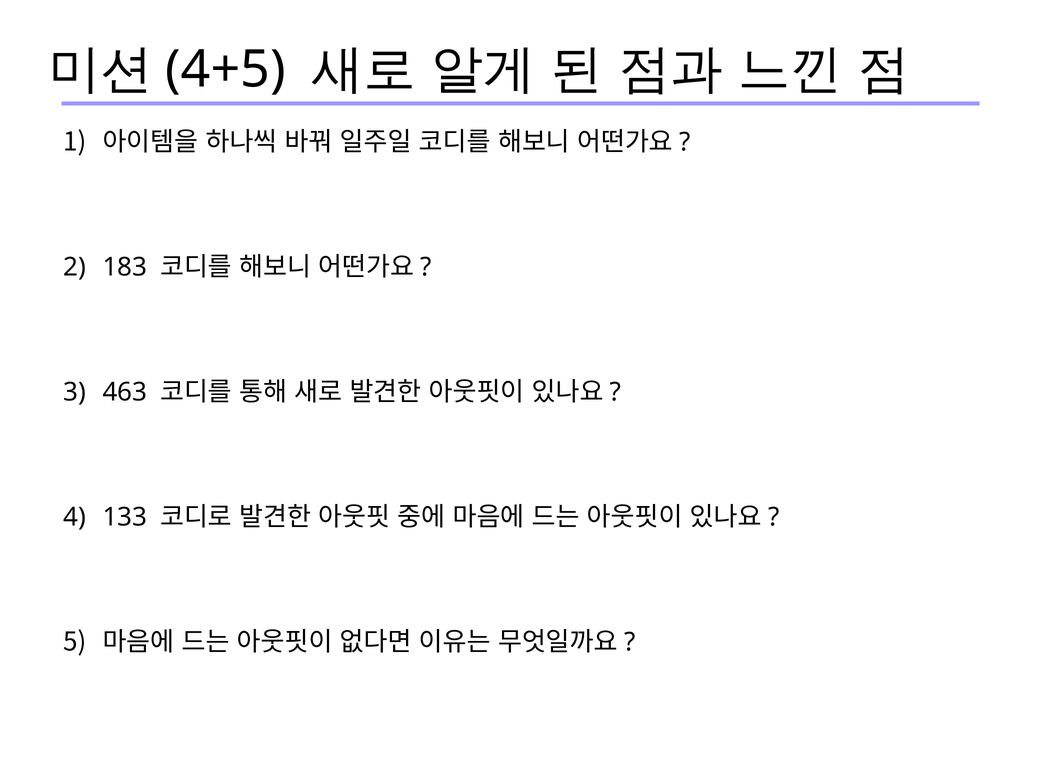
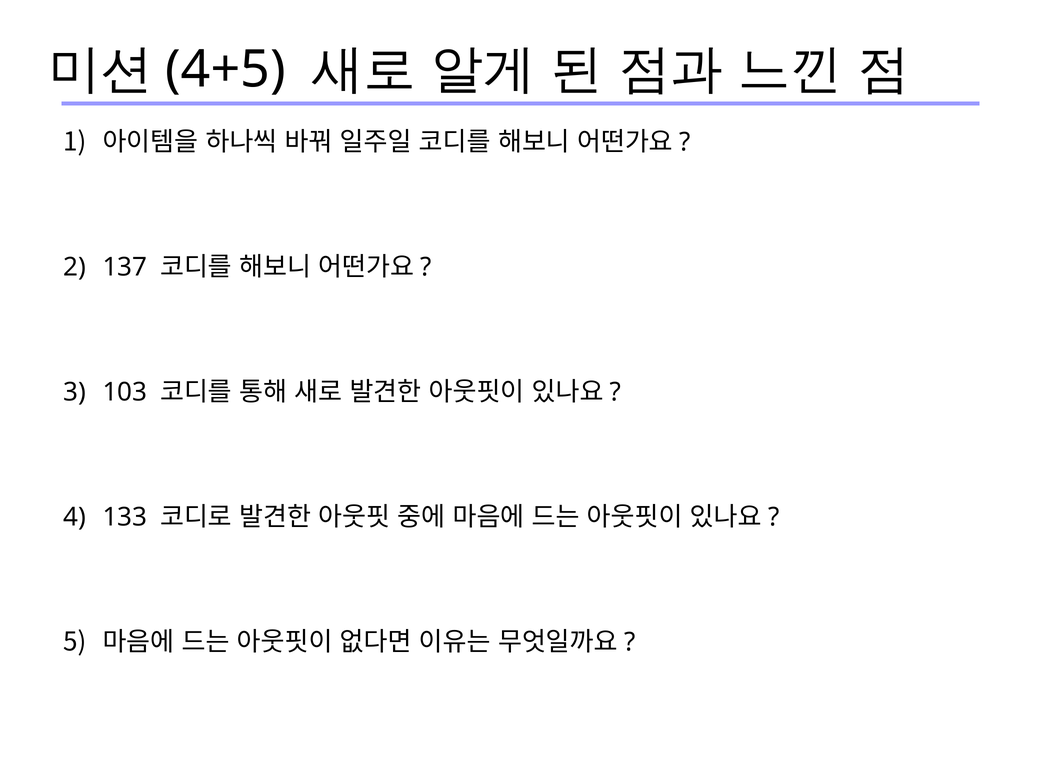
183: 183 -> 137
463: 463 -> 103
